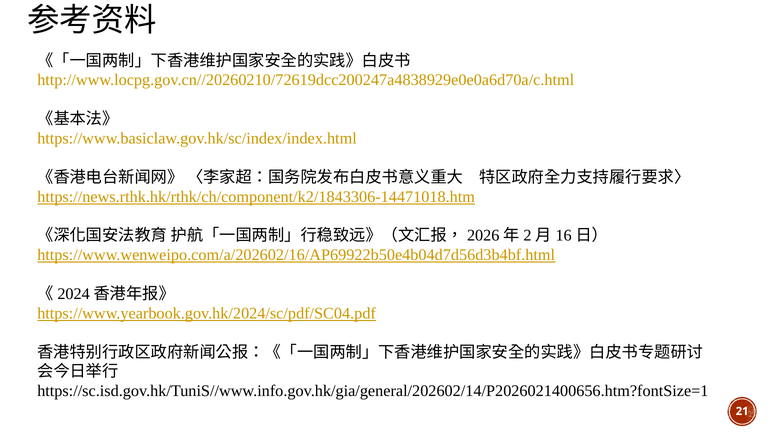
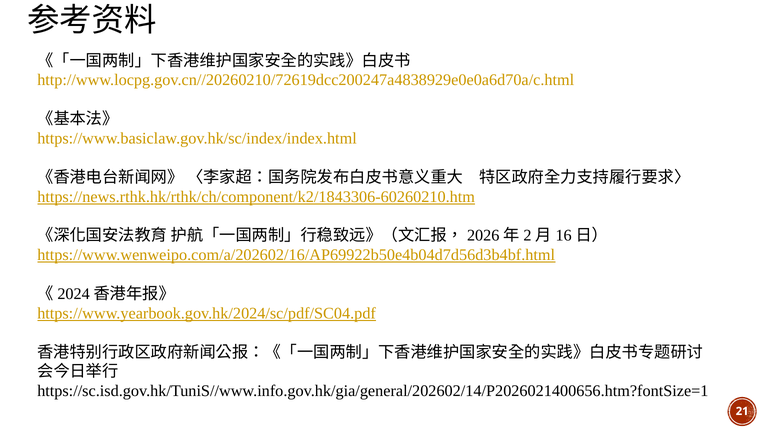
https://news.rthk.hk/rthk/ch/component/k2/1843306-14471018.htm: https://news.rthk.hk/rthk/ch/component/k2/1843306-14471018.htm -> https://news.rthk.hk/rthk/ch/component/k2/1843306-60260210.htm
